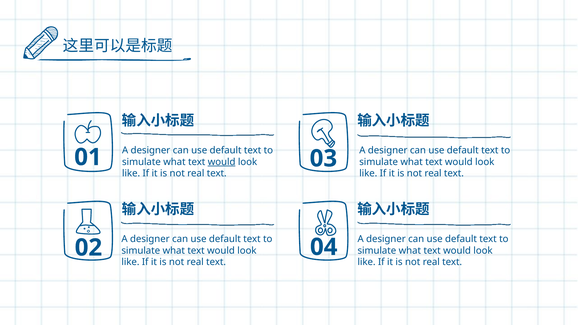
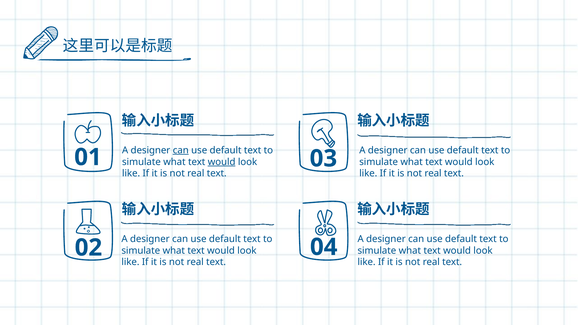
can at (181, 150) underline: none -> present
